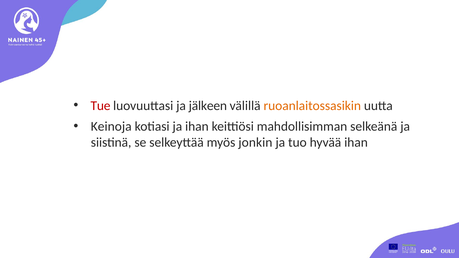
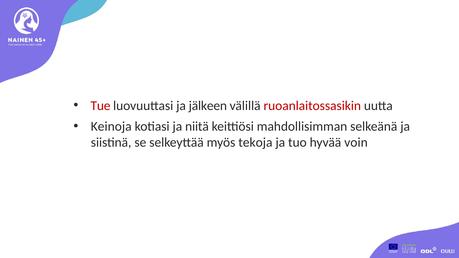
ruoanlaitossasikin colour: orange -> red
ja ihan: ihan -> niitä
jonkin: jonkin -> tekoja
hyvää ihan: ihan -> voin
